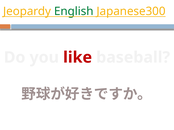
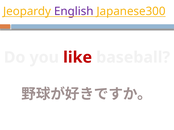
English colour: green -> purple
